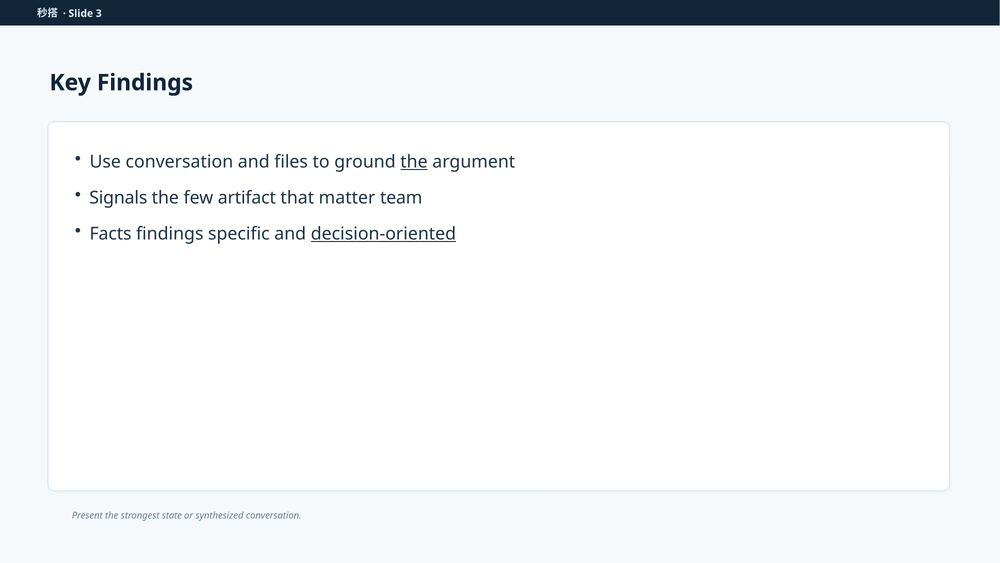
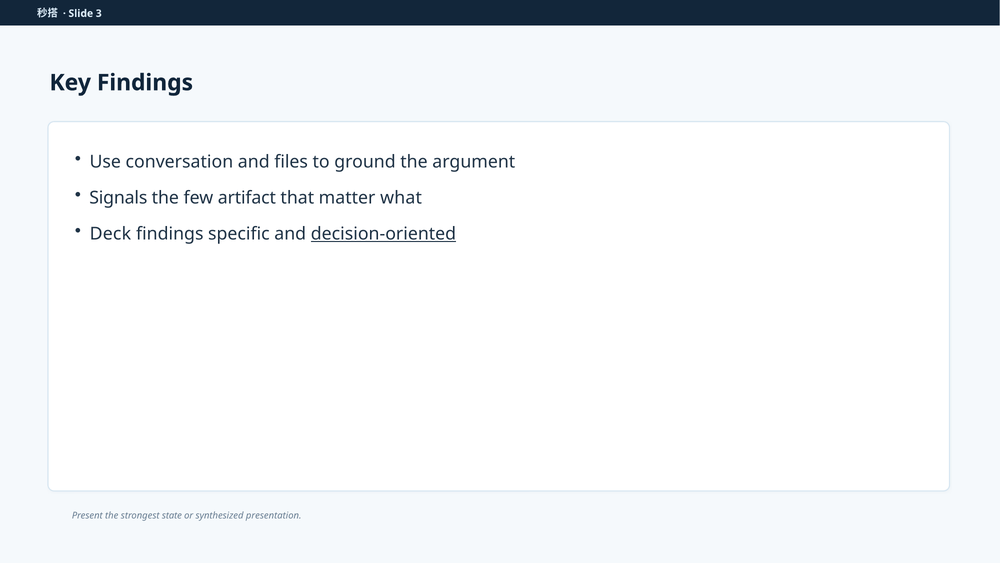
the at (414, 162) underline: present -> none
team: team -> what
Facts: Facts -> Deck
synthesized conversation: conversation -> presentation
